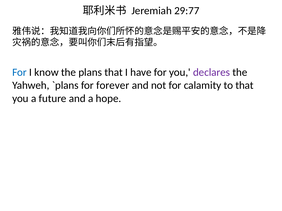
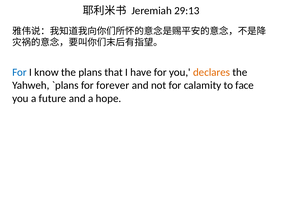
29:77: 29:77 -> 29:13
declares colour: purple -> orange
to that: that -> face
